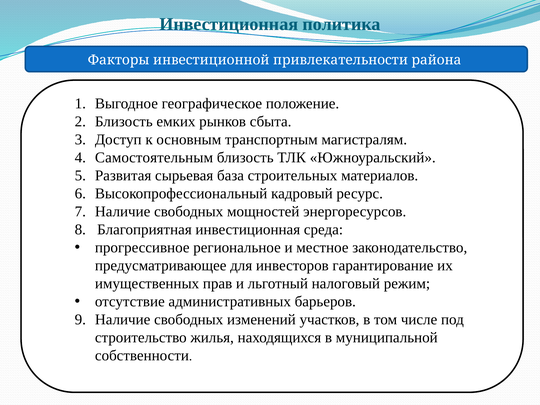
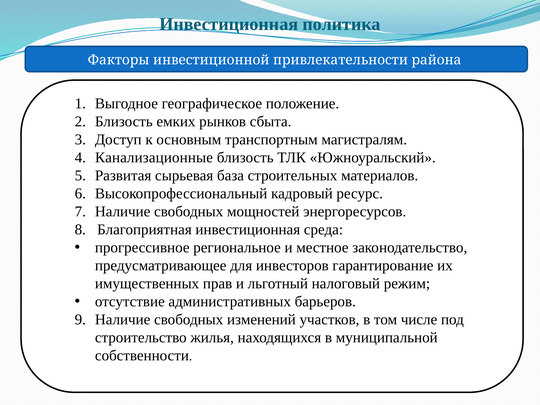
Самостоятельным: Самостоятельным -> Канализационные
